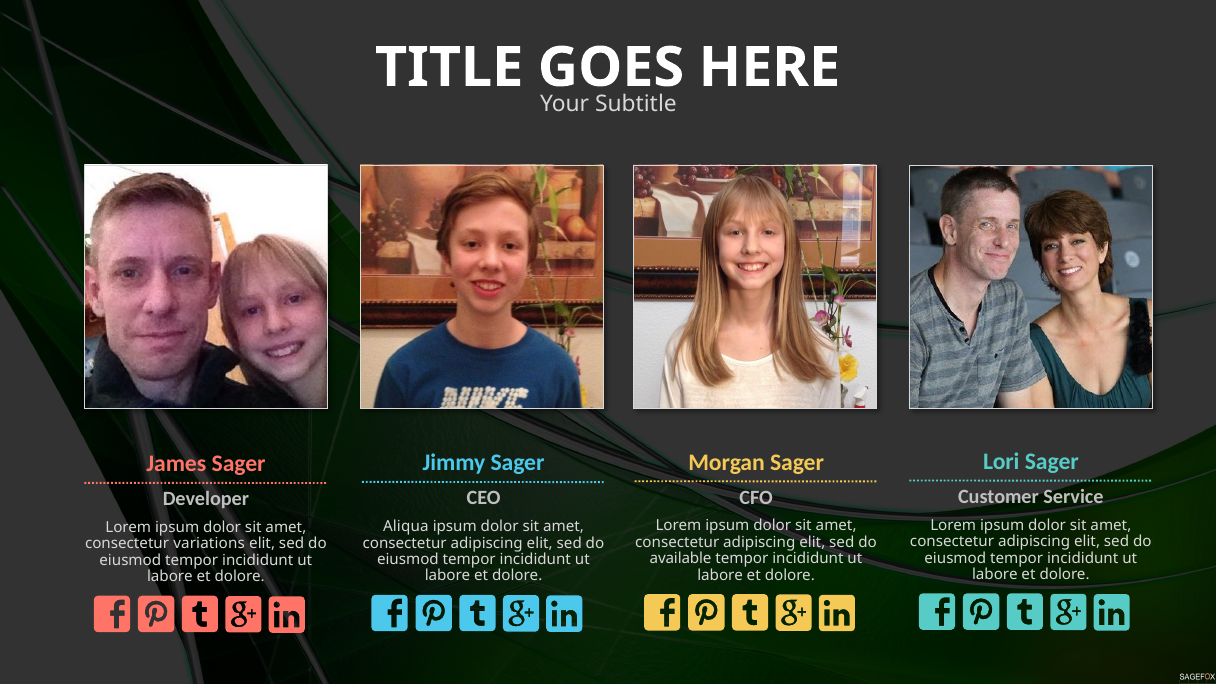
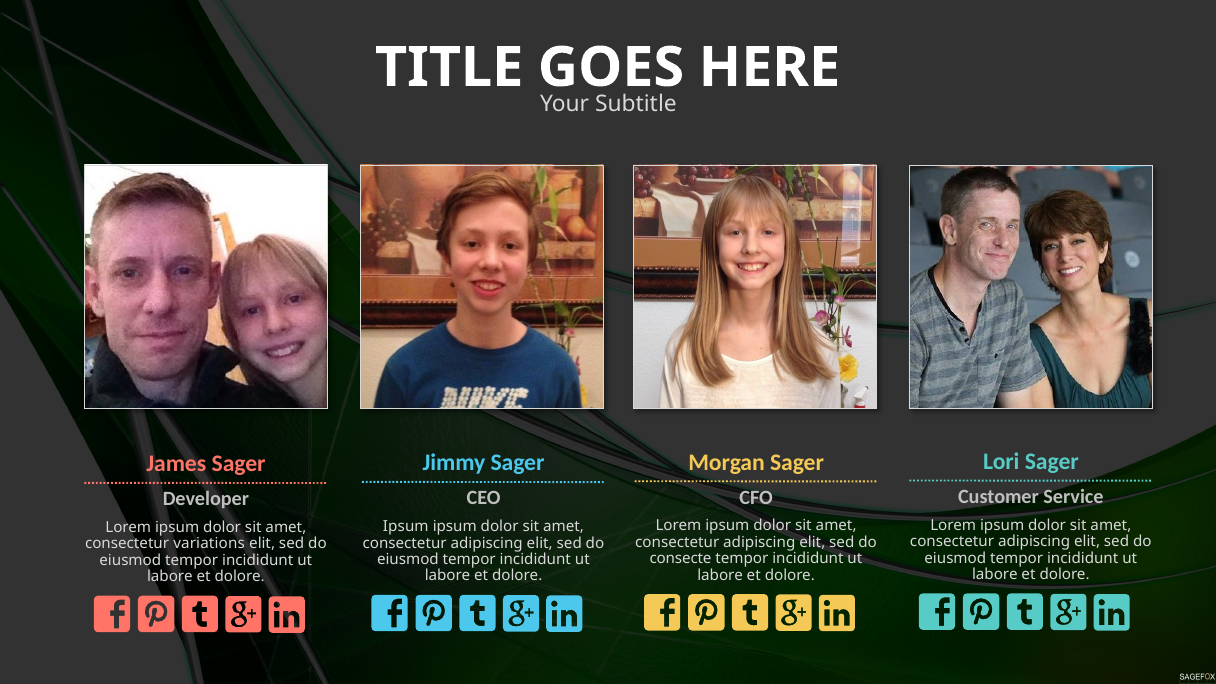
Aliqua at (406, 527): Aliqua -> Ipsum
available: available -> consecte
